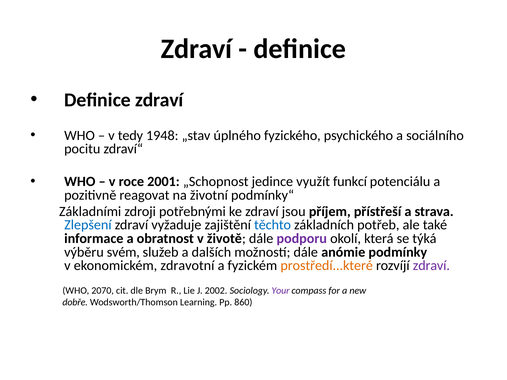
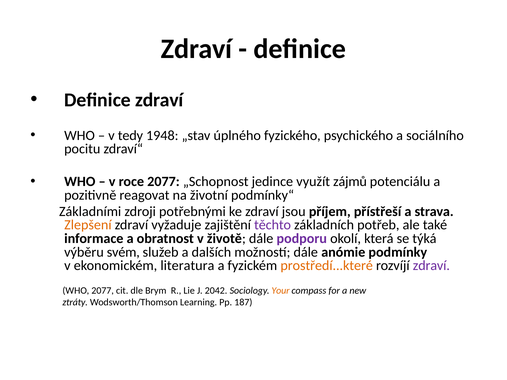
roce 2001: 2001 -> 2077
funkcí: funkcí -> zájmů
Zlepšení colour: blue -> orange
těchto colour: blue -> purple
zdravotní: zdravotní -> literatura
WHO 2070: 2070 -> 2077
2002: 2002 -> 2042
Your colour: purple -> orange
dobře: dobře -> ztráty
860: 860 -> 187
